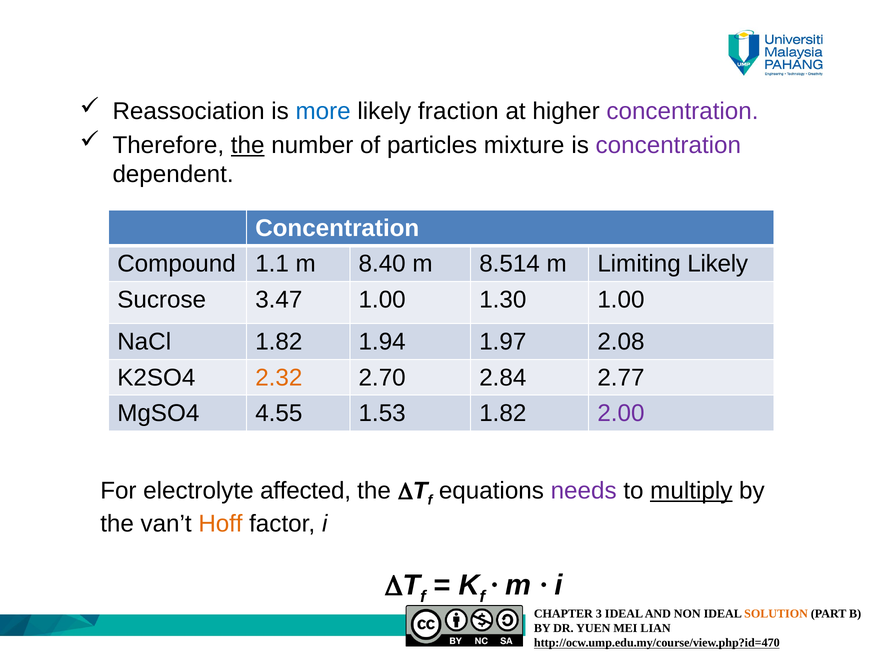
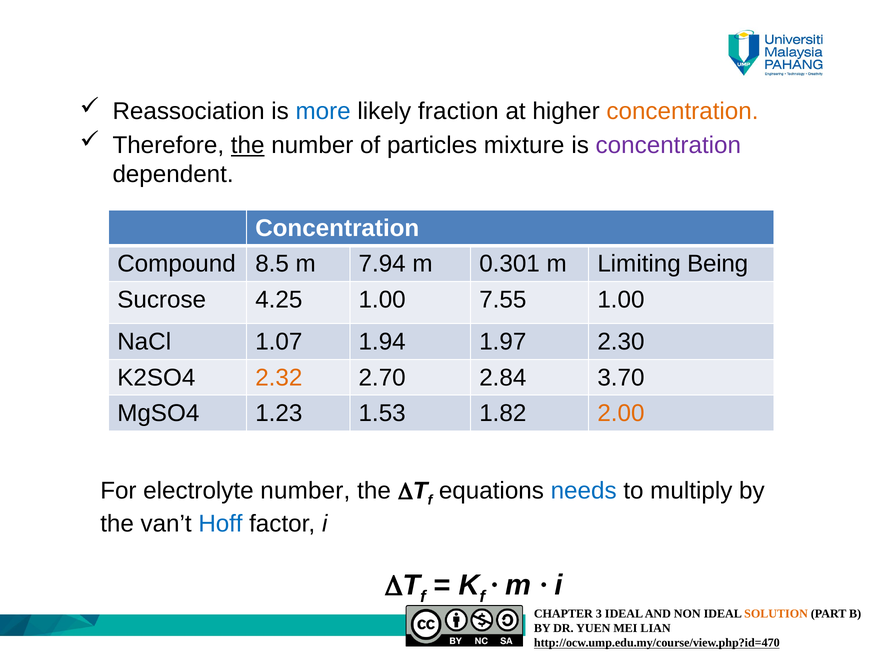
concentration at (682, 112) colour: purple -> orange
1.1: 1.1 -> 8.5
8.40: 8.40 -> 7.94
8.514: 8.514 -> 0.301
Limiting Likely: Likely -> Being
3.47: 3.47 -> 4.25
1.30: 1.30 -> 7.55
NaCl 1.82: 1.82 -> 1.07
2.08: 2.08 -> 2.30
2.77: 2.77 -> 3.70
4.55: 4.55 -> 1.23
2.00 colour: purple -> orange
electrolyte affected: affected -> number
needs colour: purple -> blue
multiply underline: present -> none
Hoff colour: orange -> blue
